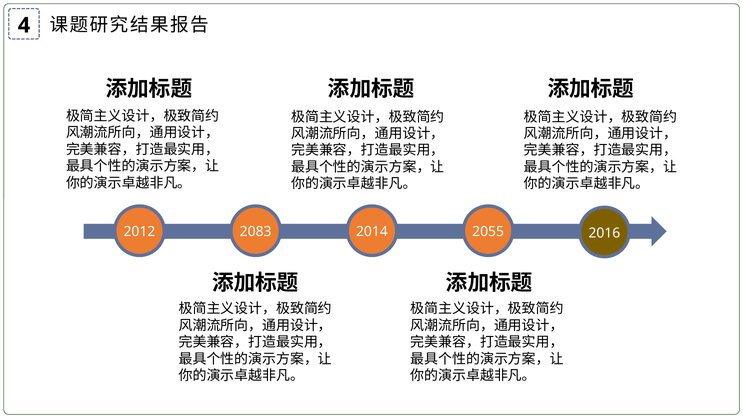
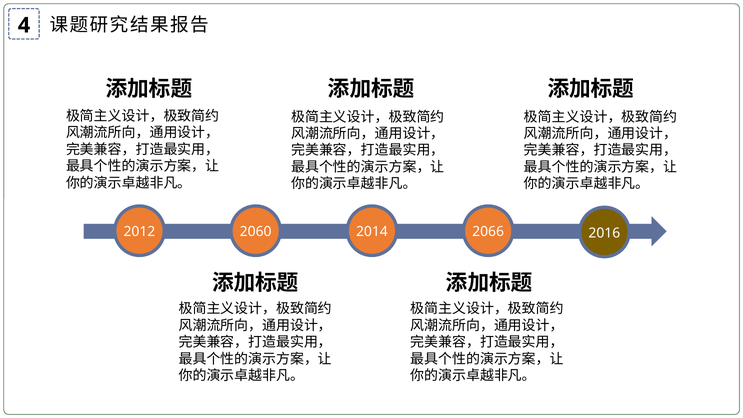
2083: 2083 -> 2060
2055: 2055 -> 2066
